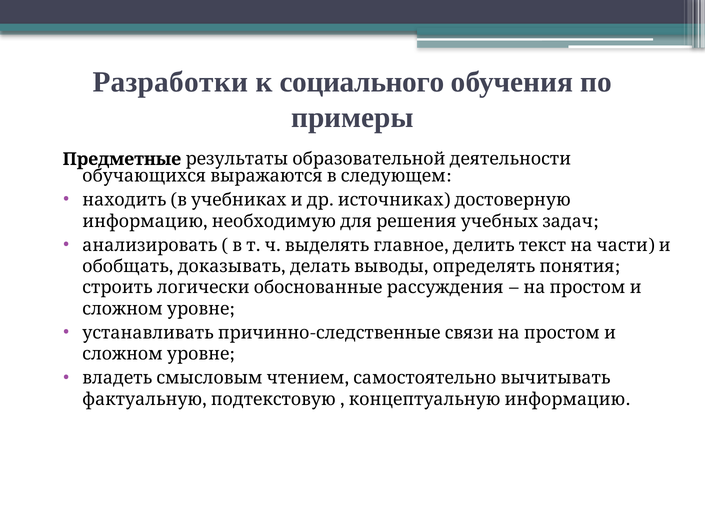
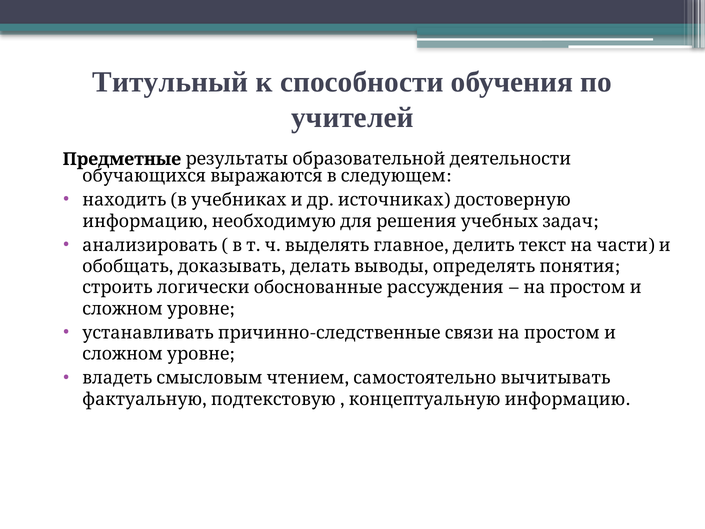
Разработки: Разработки -> Титульный
социального: социального -> способности
примеры: примеры -> учителей
